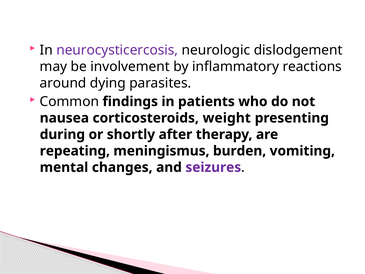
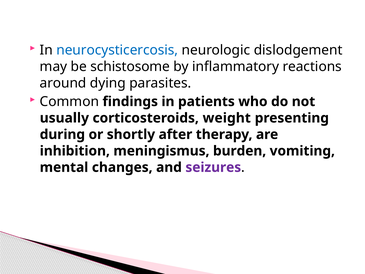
neurocysticercosis colour: purple -> blue
involvement: involvement -> schistosome
nausea: nausea -> usually
repeating: repeating -> inhibition
